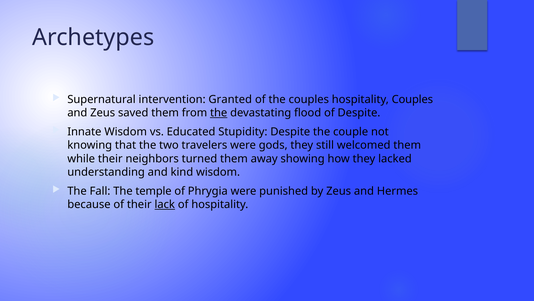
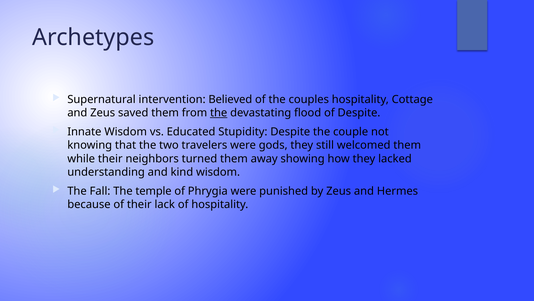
Granted: Granted -> Believed
hospitality Couples: Couples -> Cottage
lack underline: present -> none
